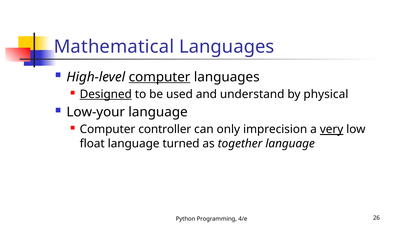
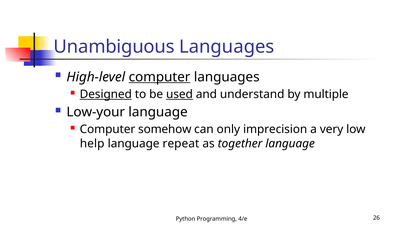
Mathematical: Mathematical -> Unambiguous
used underline: none -> present
physical: physical -> multiple
controller: controller -> somehow
very underline: present -> none
float: float -> help
turned: turned -> repeat
